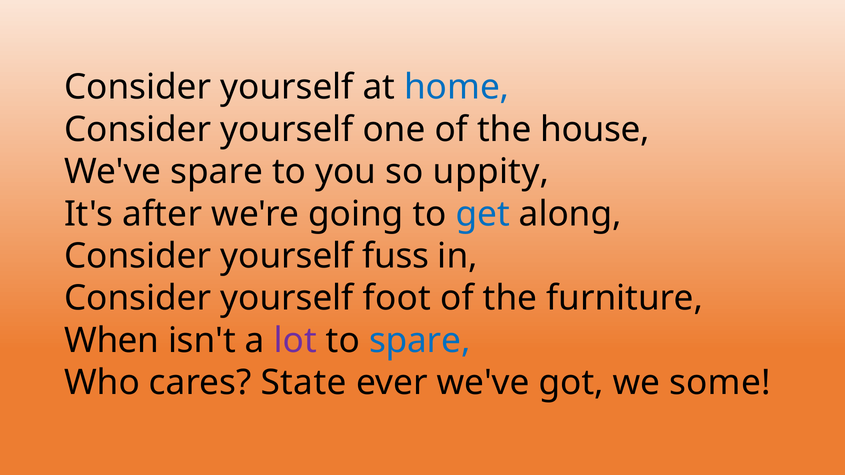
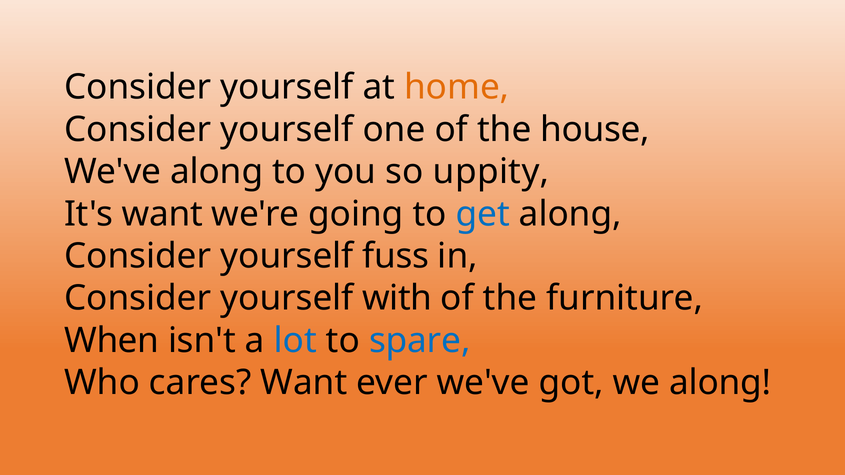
home colour: blue -> orange
We've spare: spare -> along
It's after: after -> want
foot: foot -> with
lot colour: purple -> blue
cares State: State -> Want
we some: some -> along
